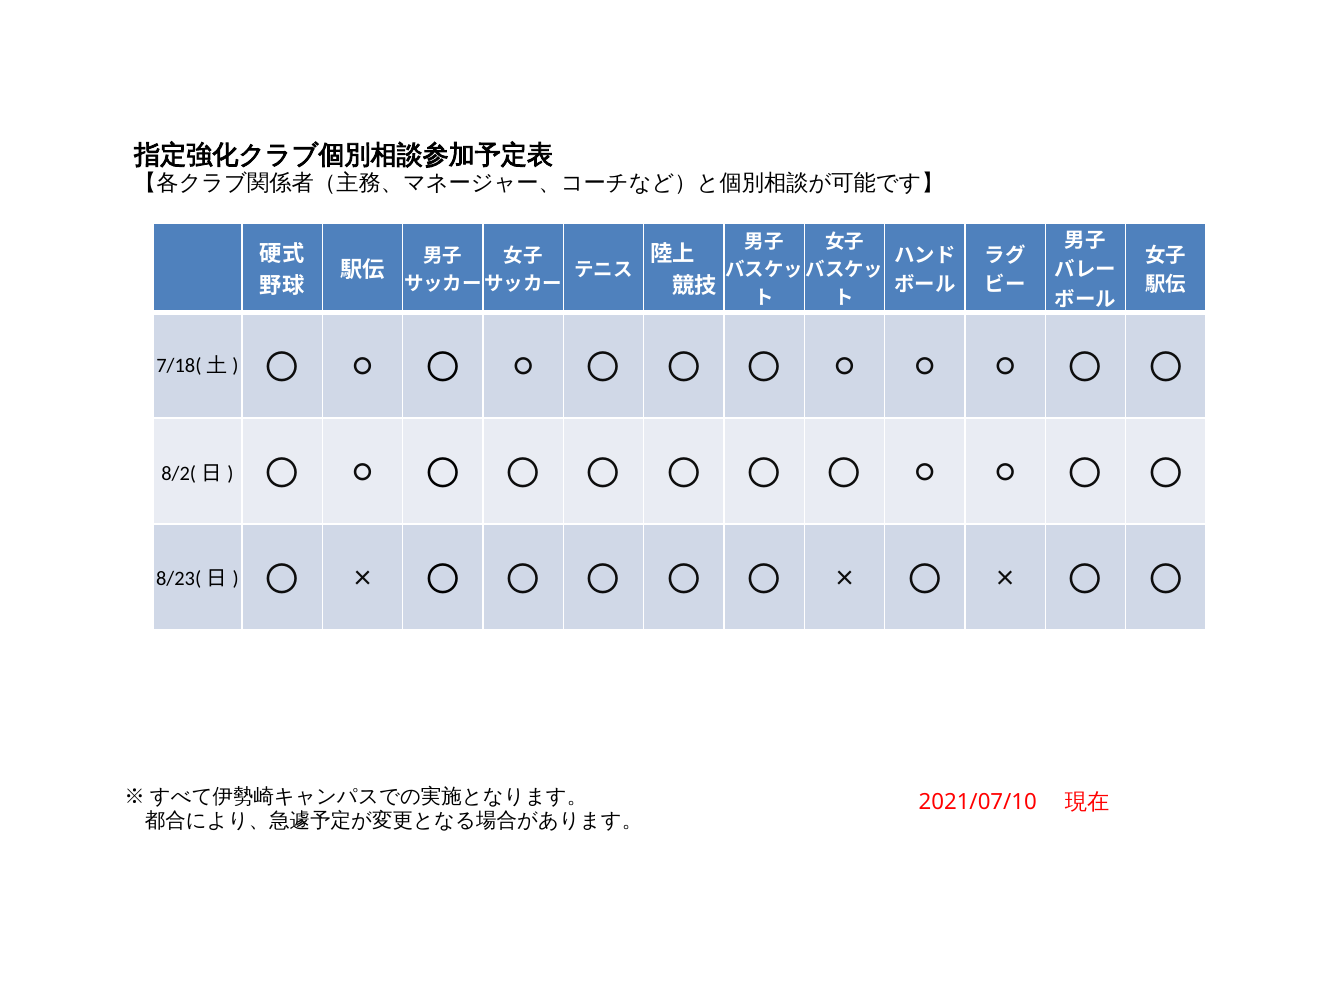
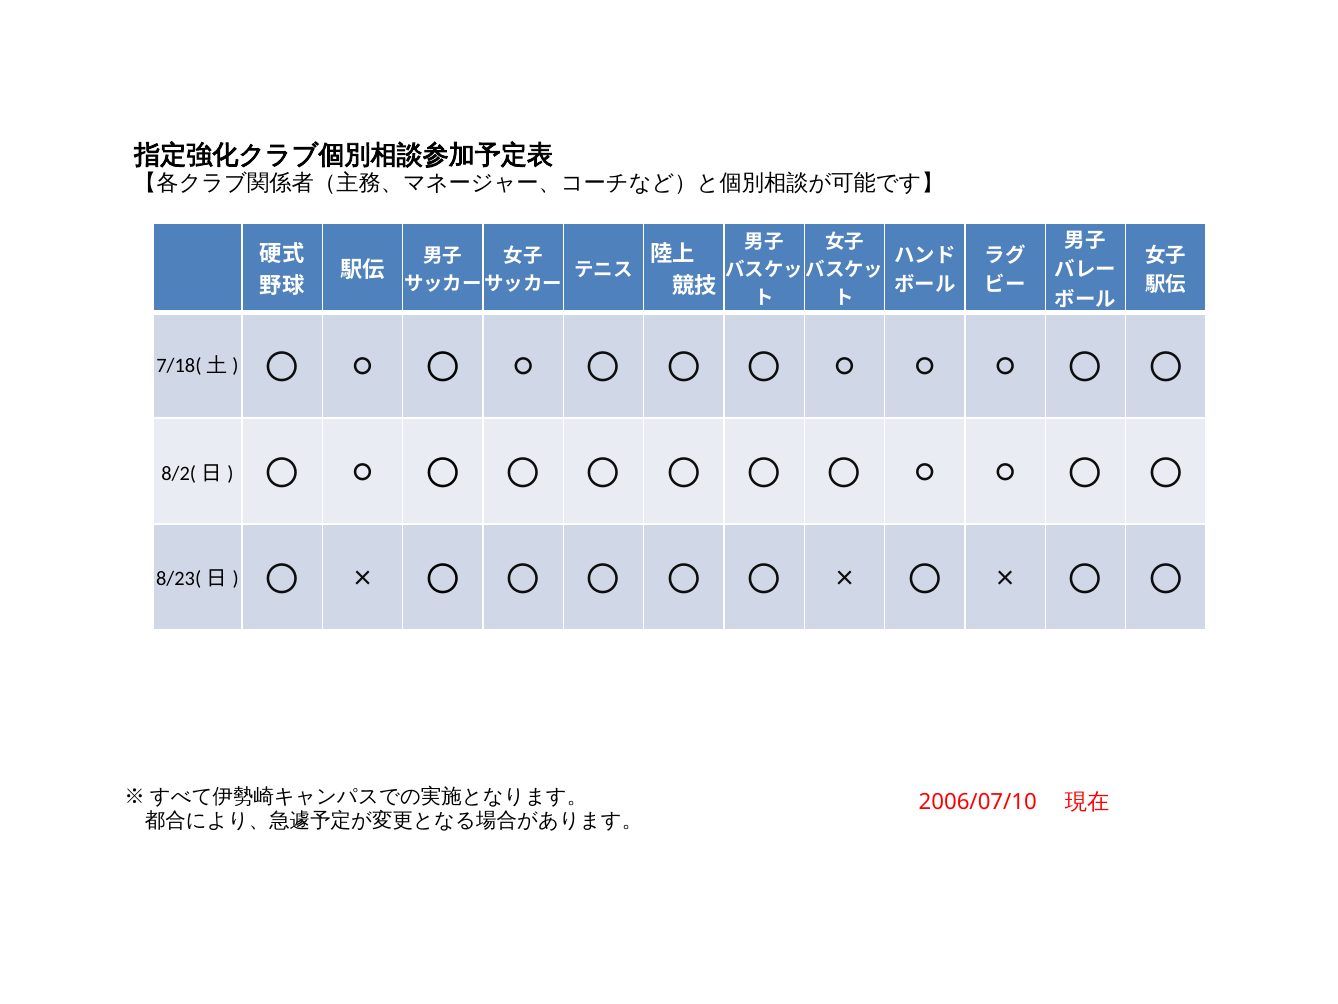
2021/07/10: 2021/07/10 -> 2006/07/10
